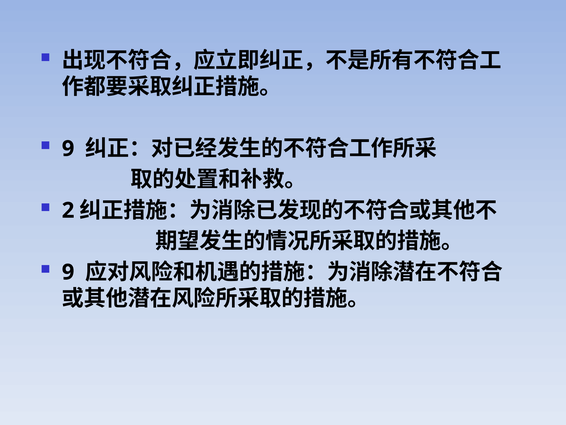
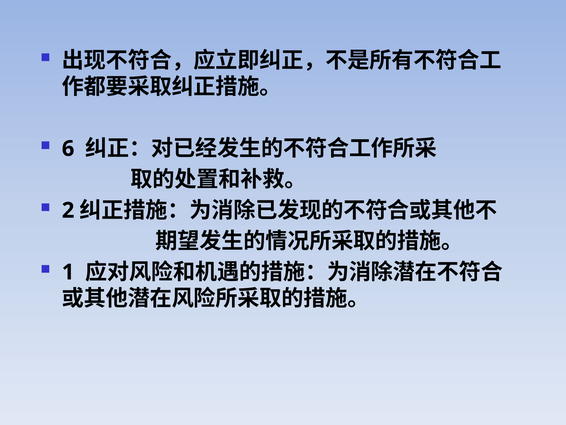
9 at (68, 148): 9 -> 6
9 at (68, 272): 9 -> 1
